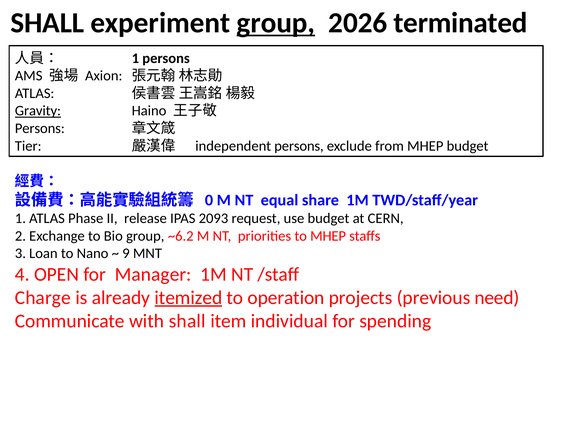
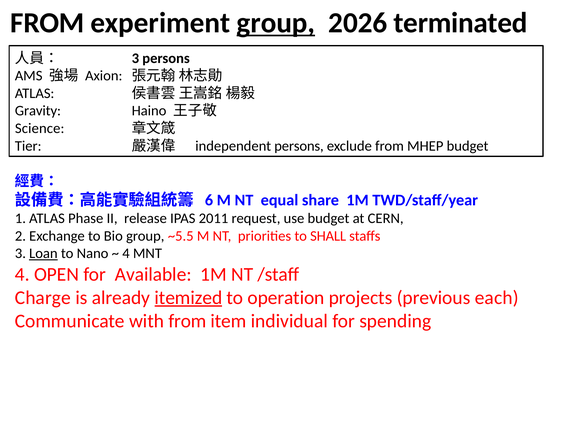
SHALL at (47, 23): SHALL -> FROM
1 at (135, 58): 1 -> 3
Gravity underline: present -> none
Persons at (40, 128): Persons -> Science
0: 0 -> 6
2093: 2093 -> 2011
~6.2: ~6.2 -> ~5.5
to MHEP: MHEP -> SHALL
Loan underline: none -> present
9 at (126, 253): 9 -> 4
Manager: Manager -> Available
need: need -> each
with shall: shall -> from
